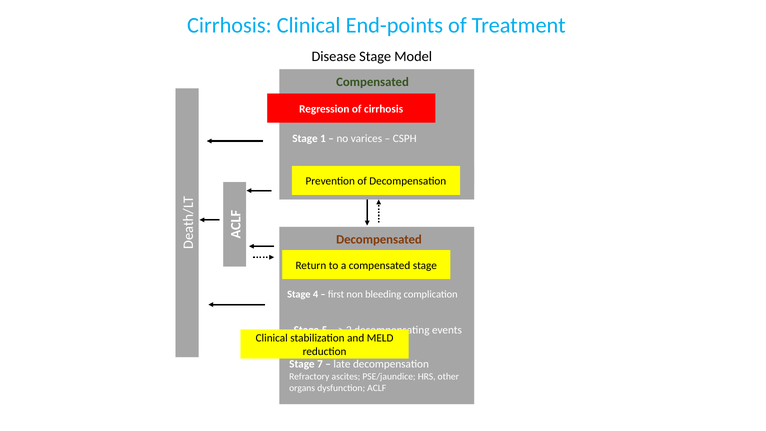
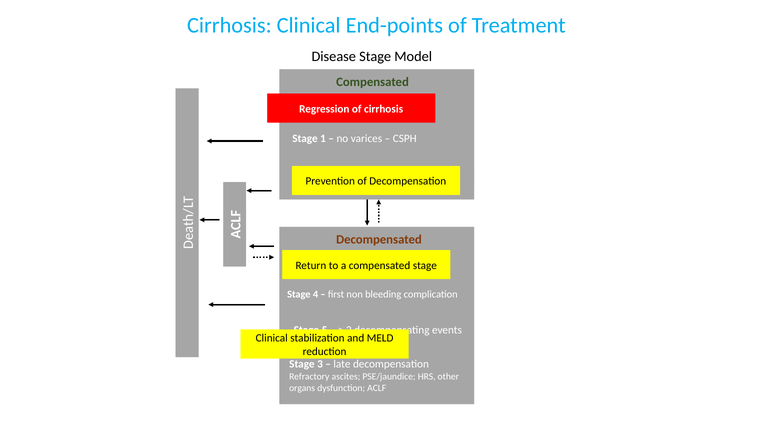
7 at (320, 364): 7 -> 3
